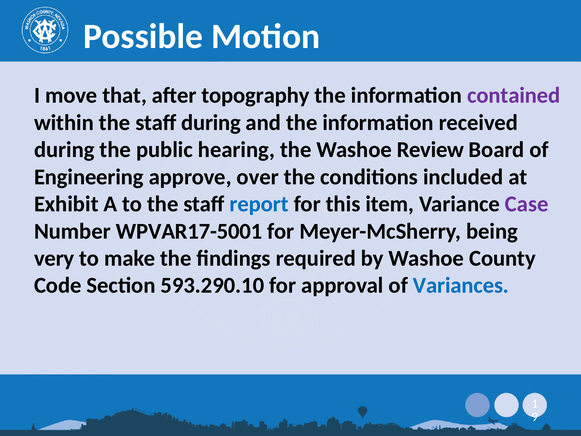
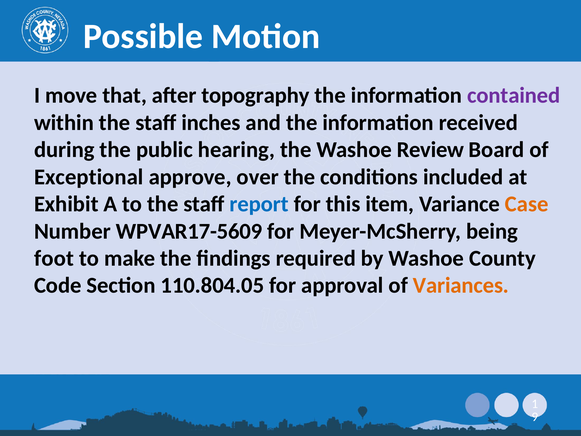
staff during: during -> inches
Engineering: Engineering -> Exceptional
Case colour: purple -> orange
WPVAR17-5001: WPVAR17-5001 -> WPVAR17-5609
very: very -> foot
593.290.10: 593.290.10 -> 110.804.05
Variances colour: blue -> orange
